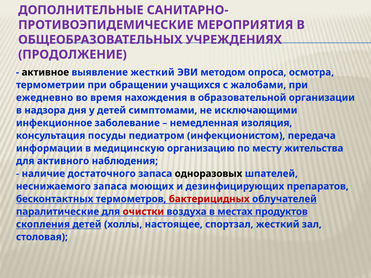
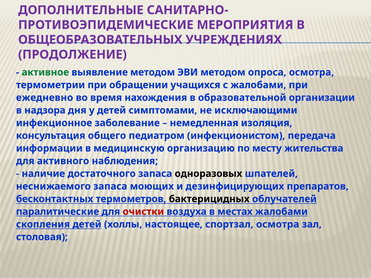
активное colour: black -> green
выявление жесткий: жесткий -> методом
посуды: посуды -> общего
бактерицидных colour: red -> black
местах продуктов: продуктов -> жалобами
спортзал жесткий: жесткий -> осмотра
